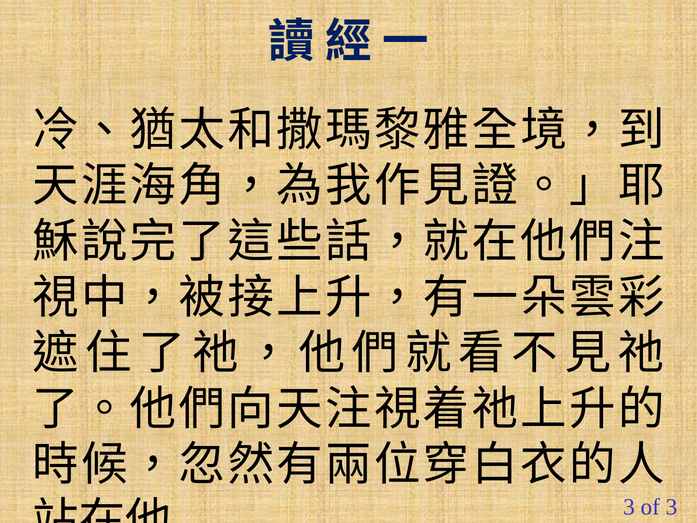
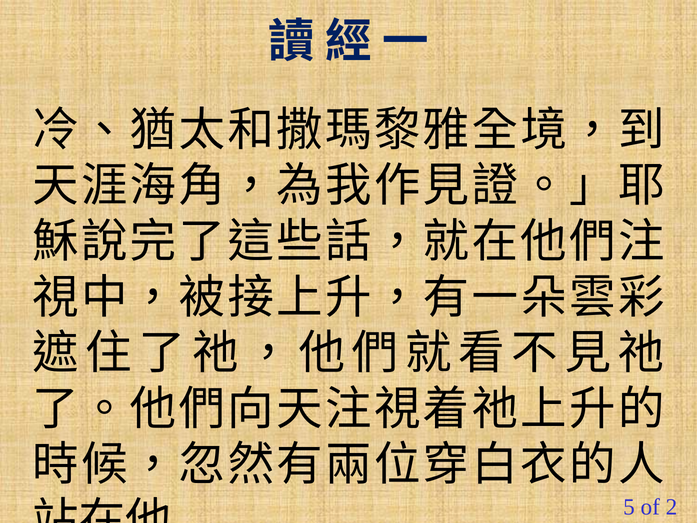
3 at (629, 507): 3 -> 5
of 3: 3 -> 2
